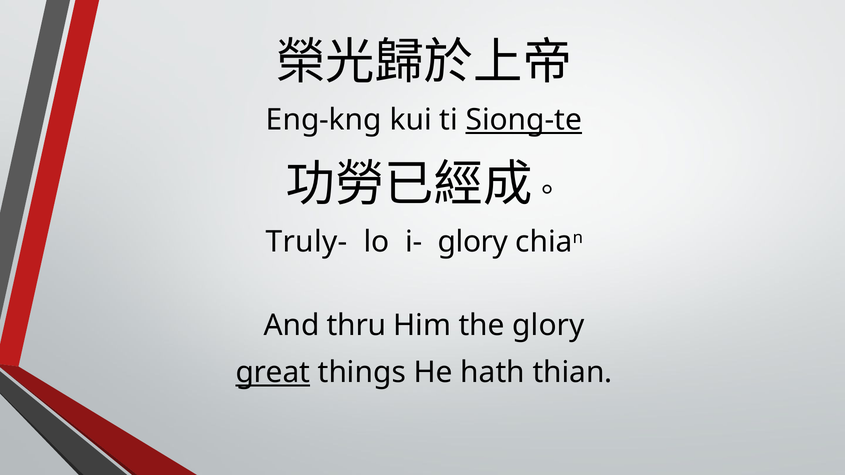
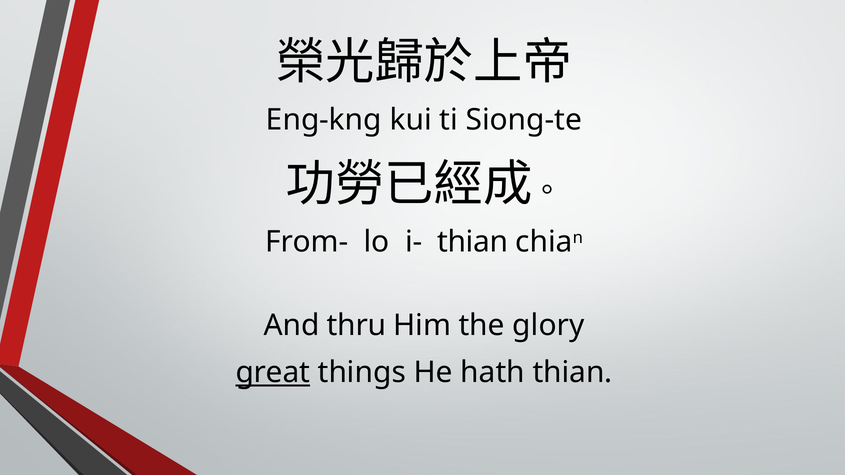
Siong-te underline: present -> none
Truly-: Truly- -> From-
i- glory: glory -> thian
